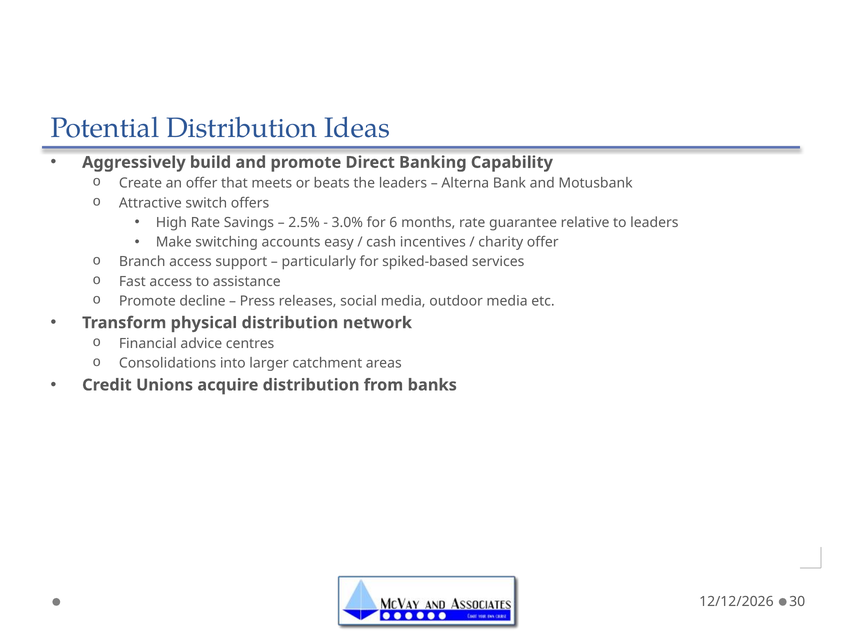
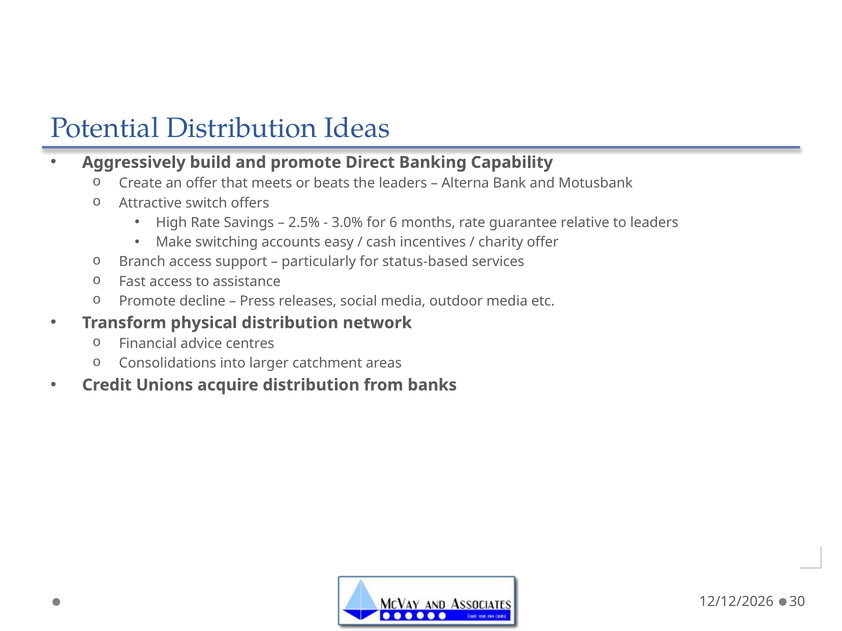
spiked-based: spiked-based -> status-based
